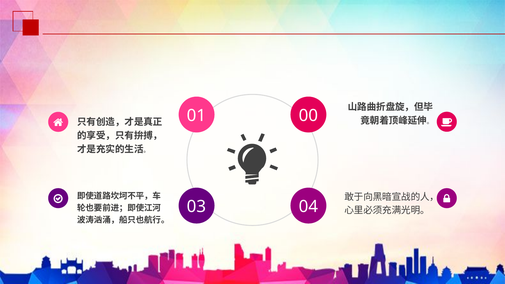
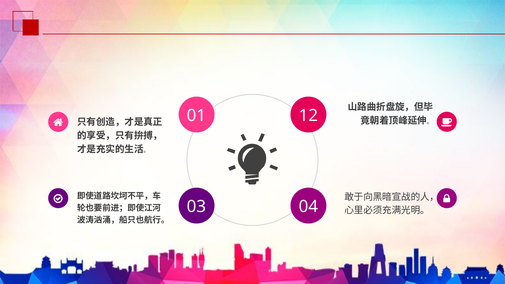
00: 00 -> 12
